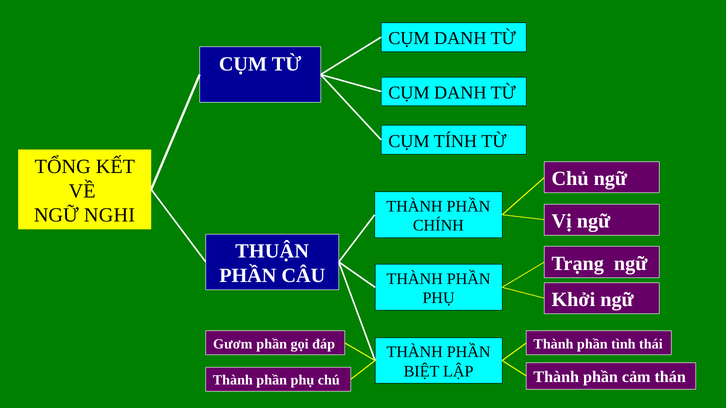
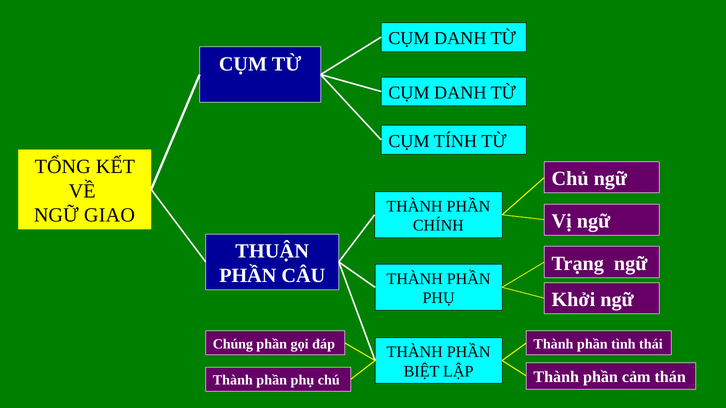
NGHI: NGHI -> GIAO
Gươm: Gươm -> Chúng
